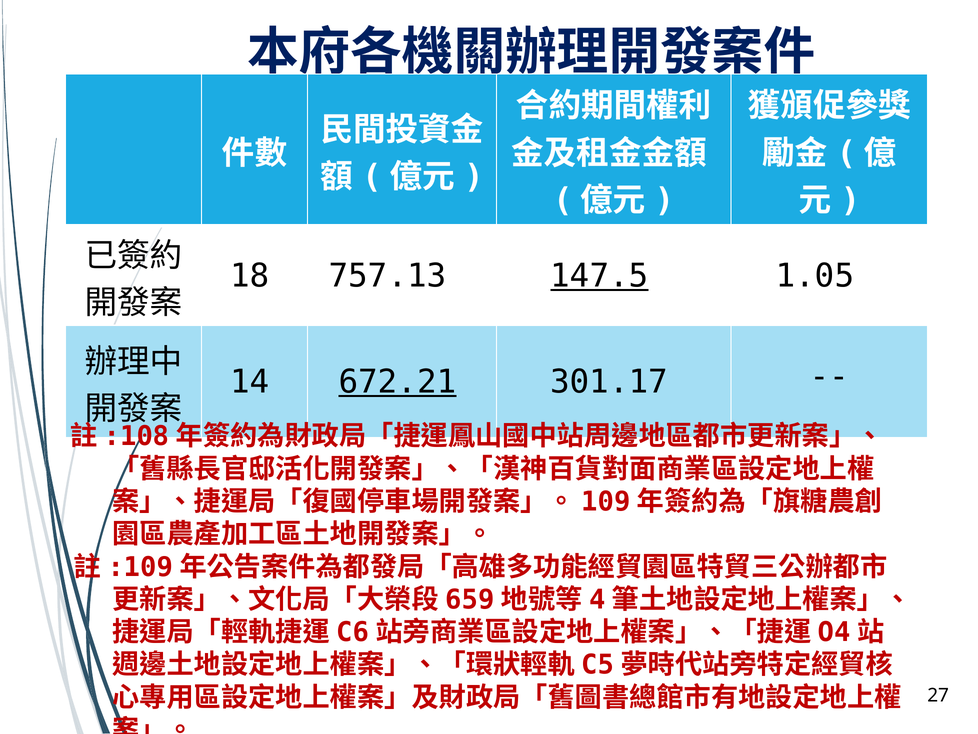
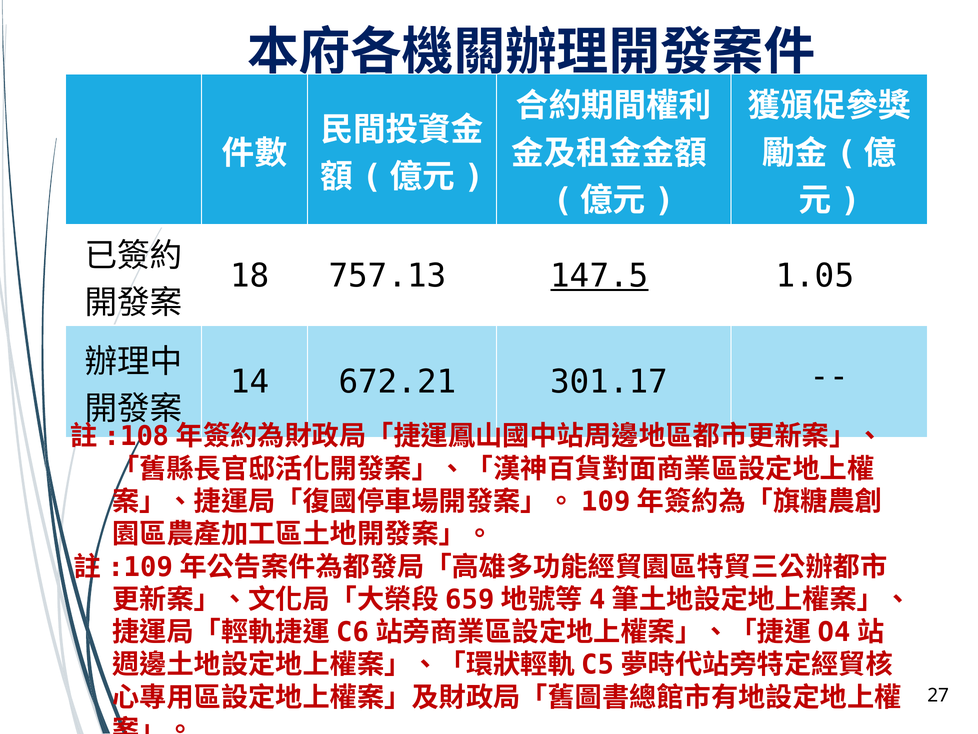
672.21 underline: present -> none
